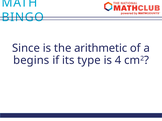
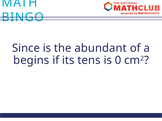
arithmetic: arithmetic -> abundant
type: type -> tens
4: 4 -> 0
